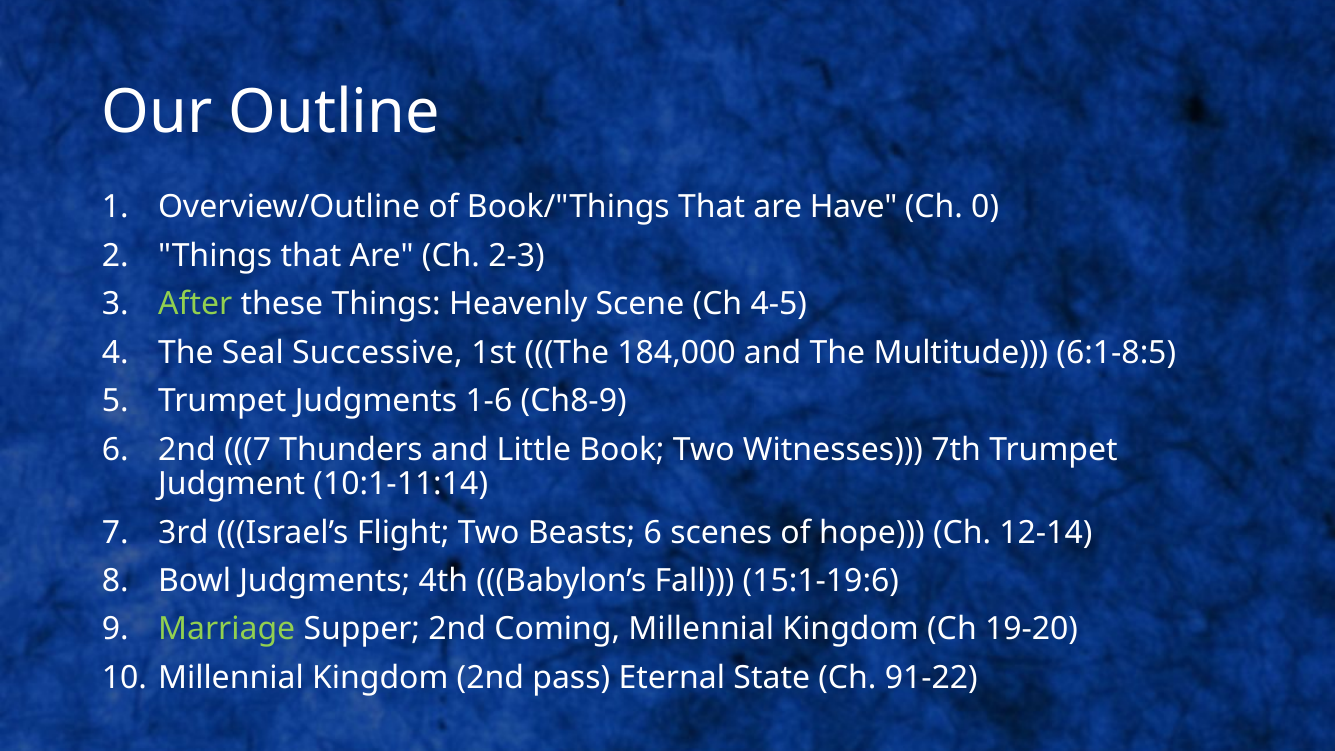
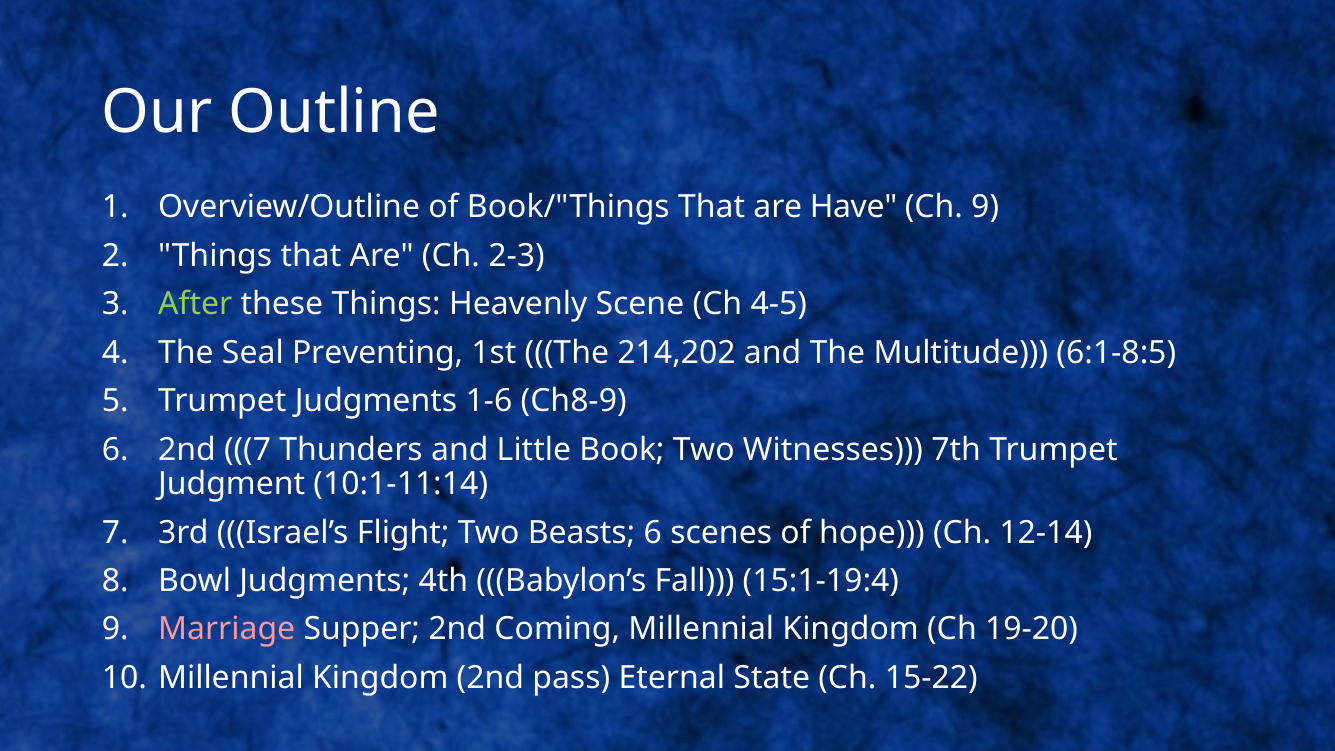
Ch 0: 0 -> 9
Successive: Successive -> Preventing
184,000: 184,000 -> 214,202
15:1-19:6: 15:1-19:6 -> 15:1-19:4
Marriage colour: light green -> pink
91-22: 91-22 -> 15-22
